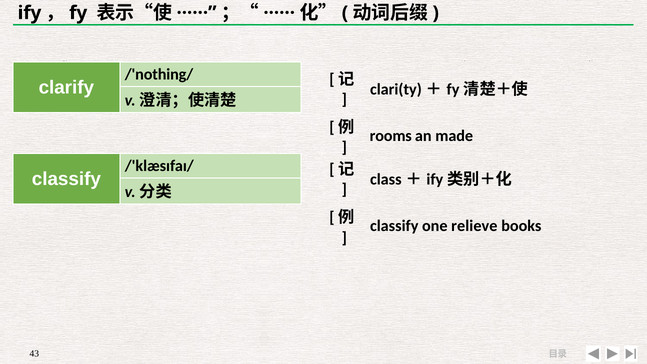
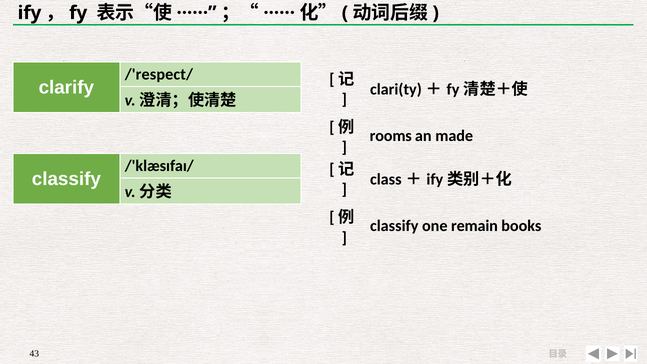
/'nothing/: /'nothing/ -> /'respect/
relieve: relieve -> remain
